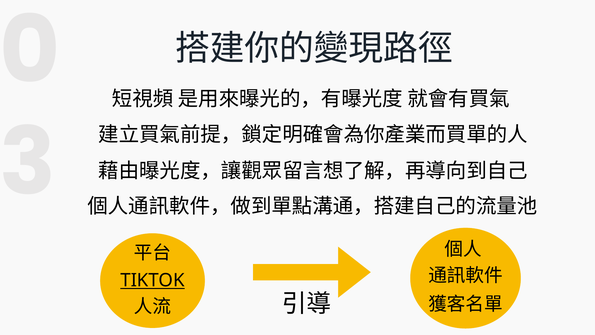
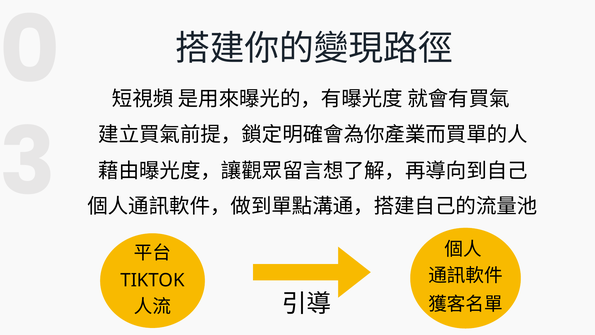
TIKTOK underline: present -> none
